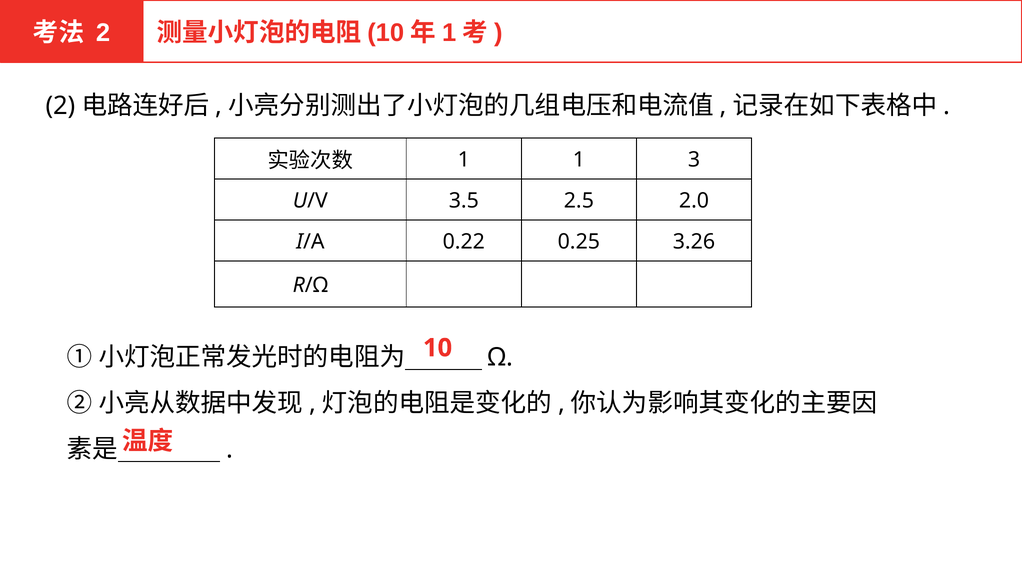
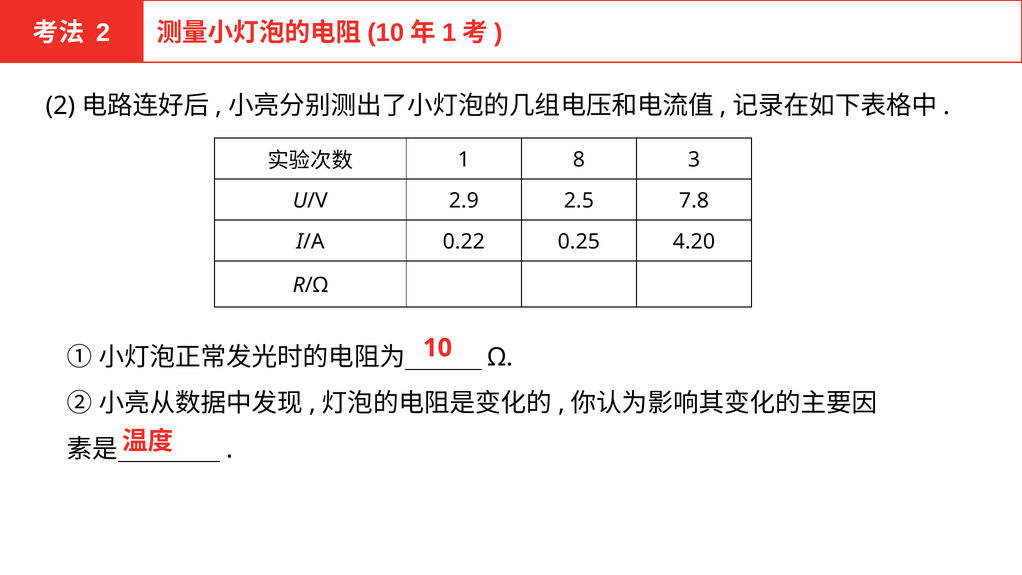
1 1: 1 -> 8
3.5: 3.5 -> 2.9
2.0: 2.0 -> 7.8
3.26: 3.26 -> 4.20
